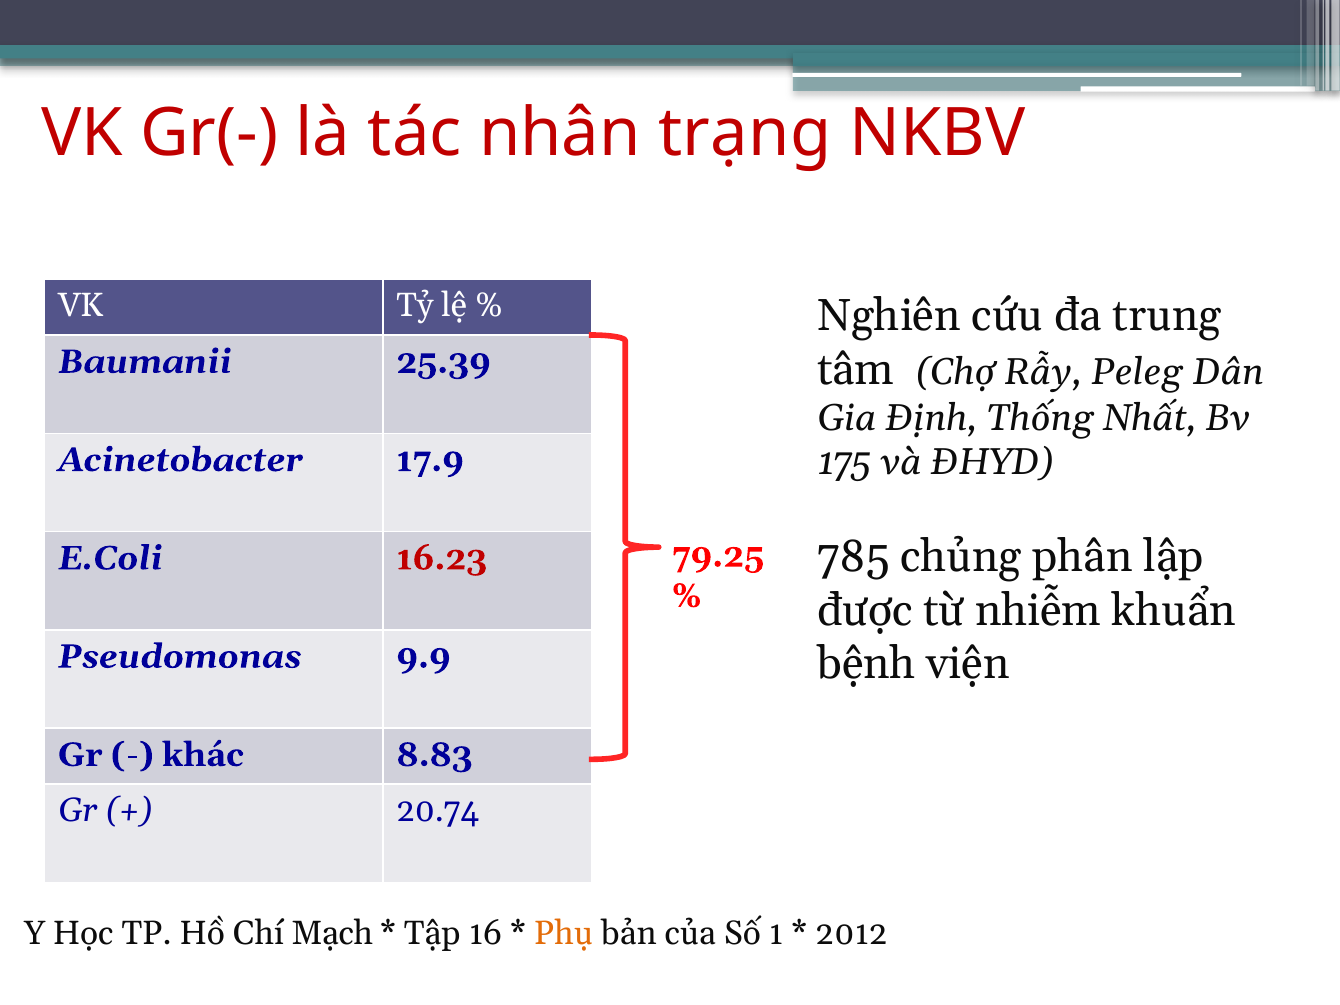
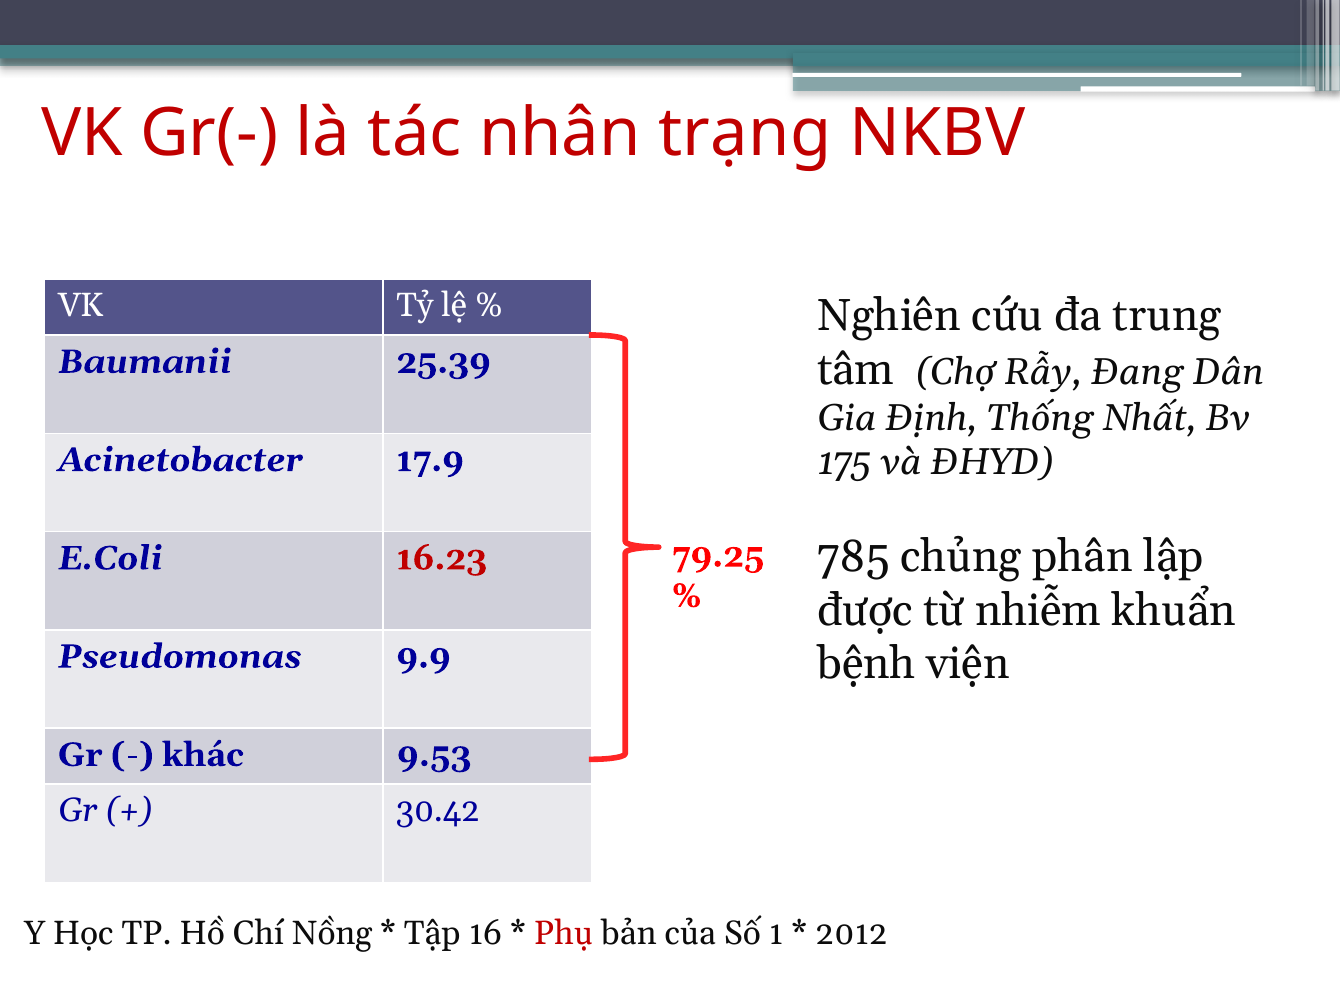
Peleg: Peleg -> Đang
8.83: 8.83 -> 9.53
20.74: 20.74 -> 30.42
Mạch: Mạch -> Nồng
Phụ colour: orange -> red
